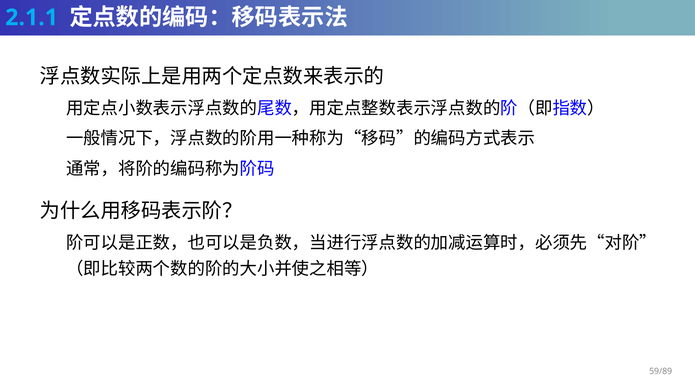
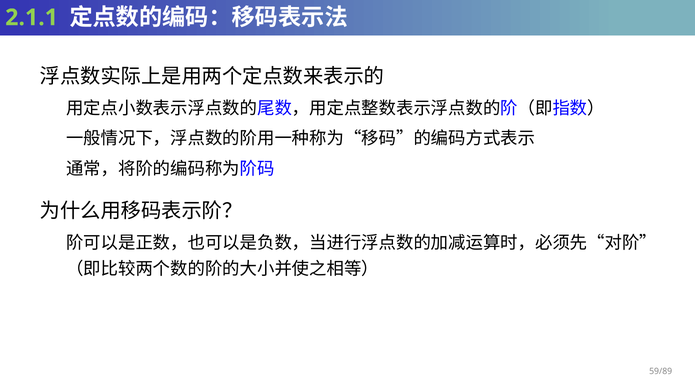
2.1.1 colour: light blue -> light green
